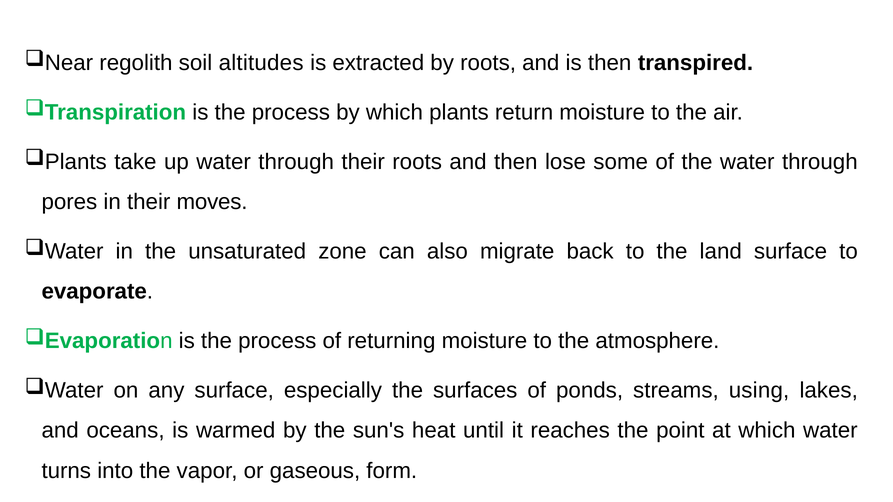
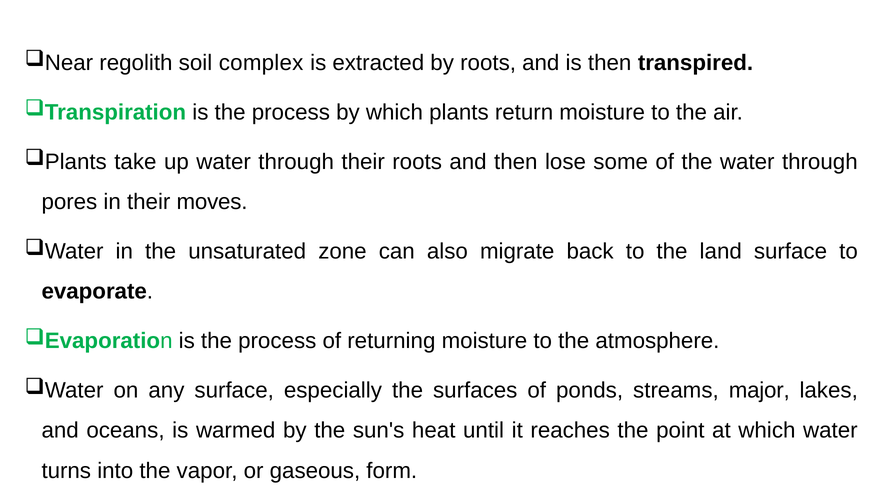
altitudes: altitudes -> complex
using: using -> major
